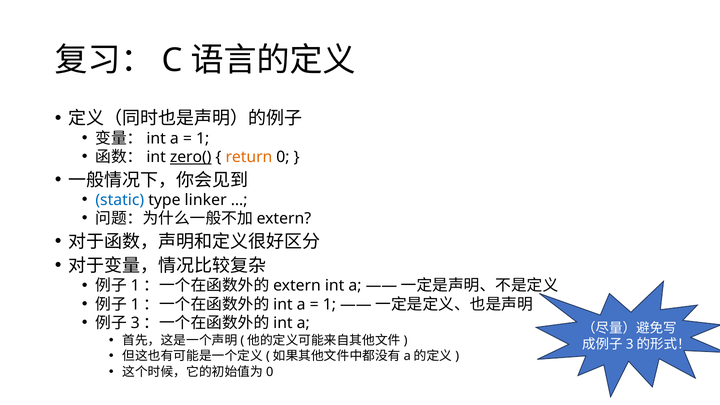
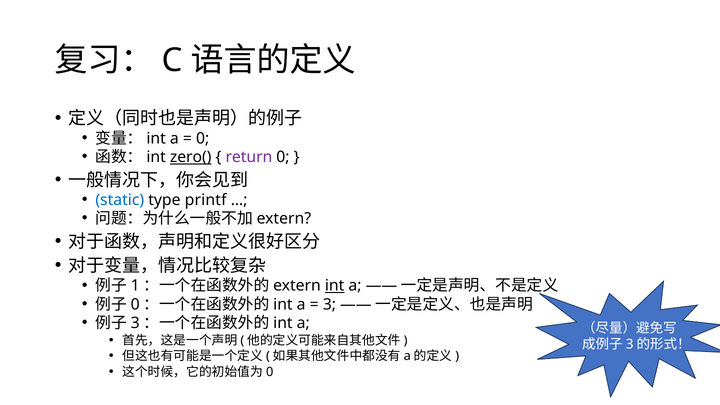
1 at (203, 138): 1 -> 0
return colour: orange -> purple
linker: linker -> printf
int at (335, 286) underline: none -> present
1 at (135, 304): 1 -> 0
1 at (329, 304): 1 -> 3
